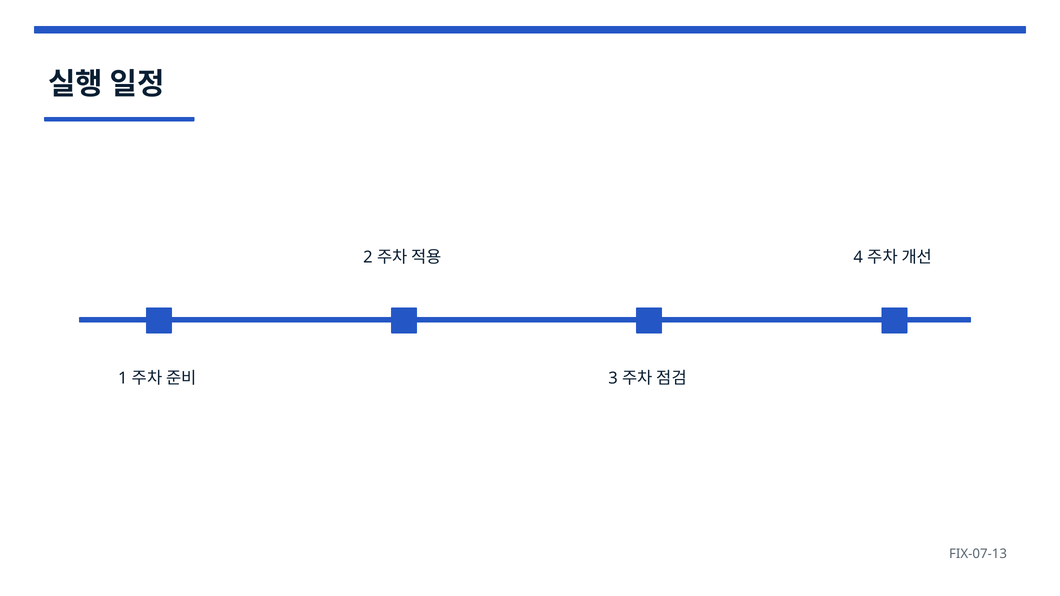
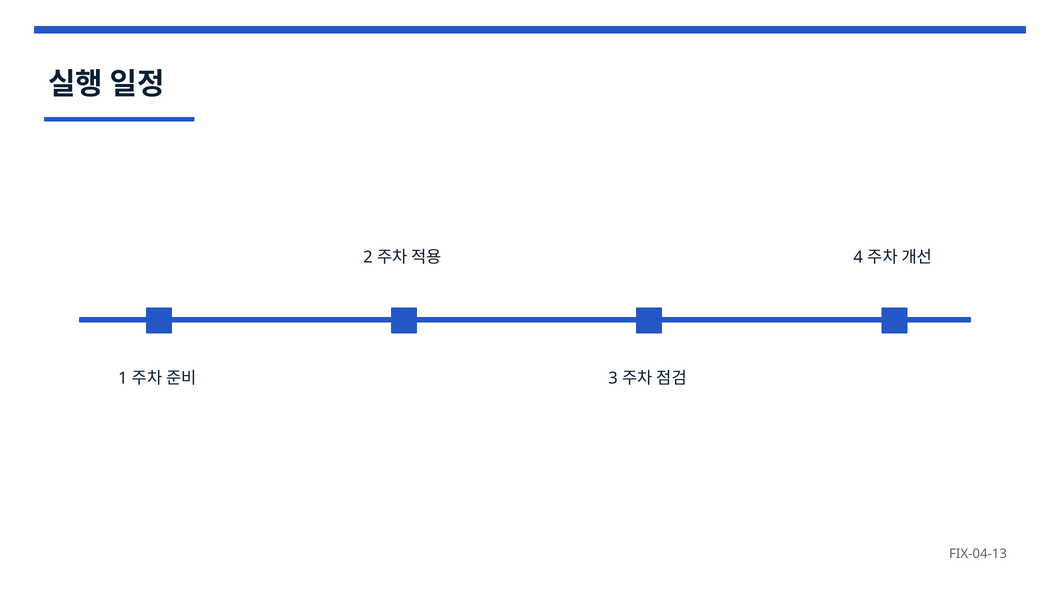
FIX-07-13: FIX-07-13 -> FIX-04-13
